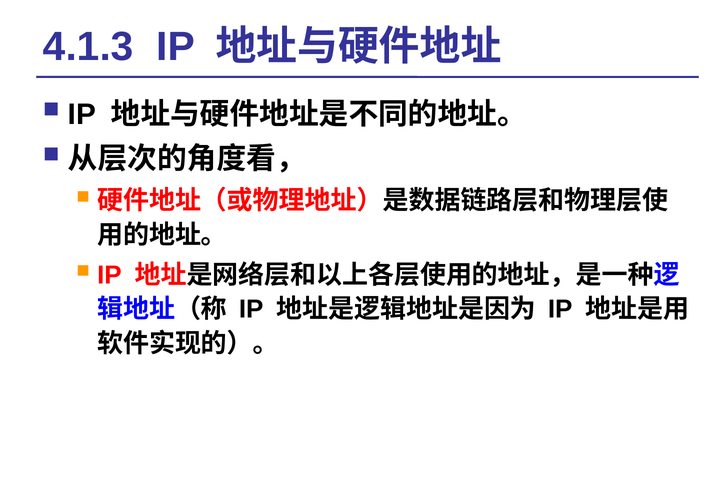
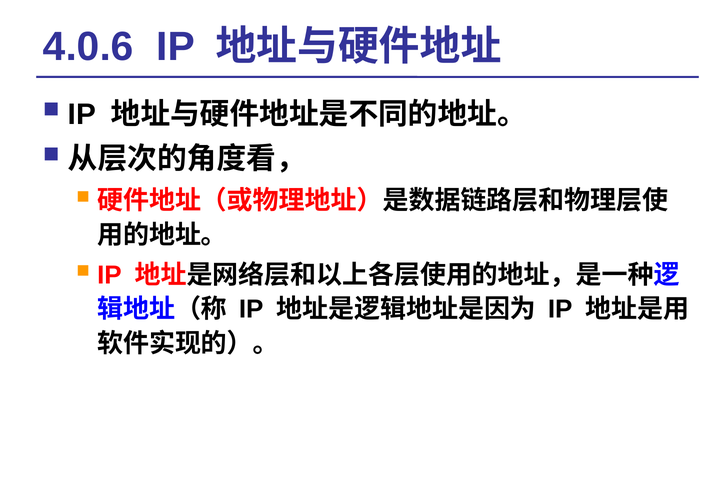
4.1.3: 4.1.3 -> 4.0.6
